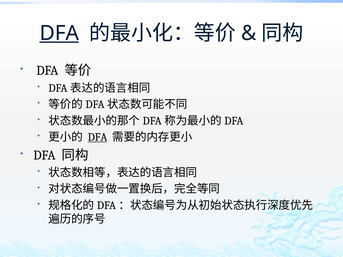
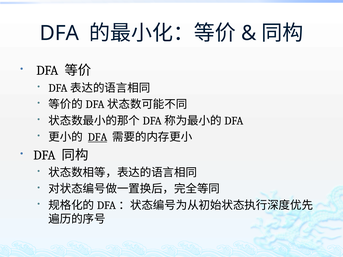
DFA at (59, 33) underline: present -> none
